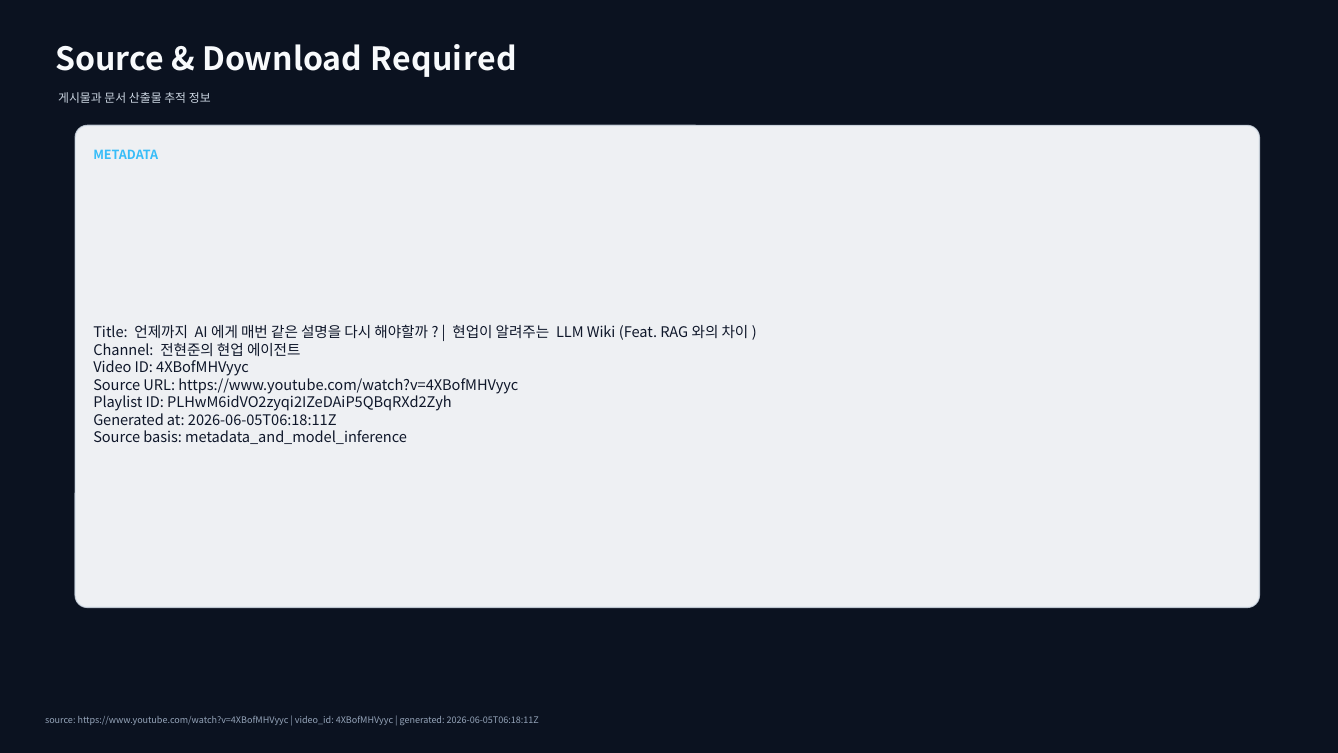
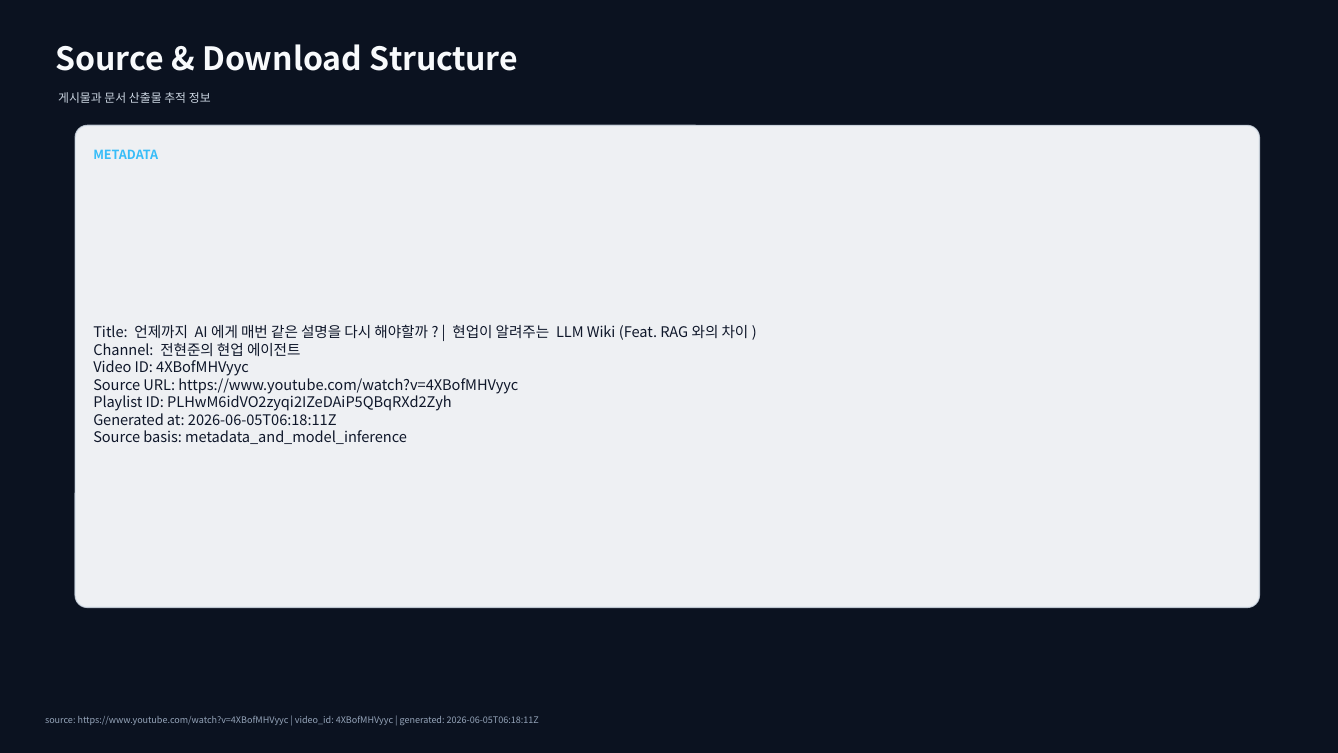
Required: Required -> Structure
